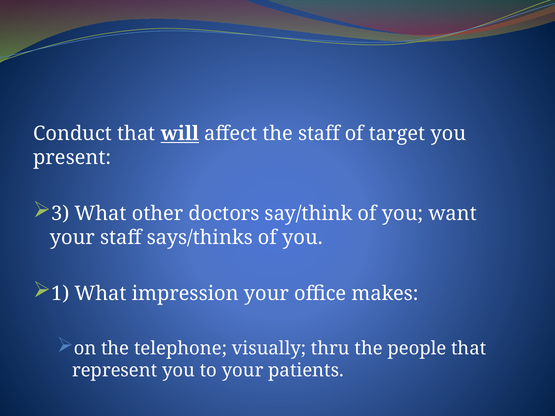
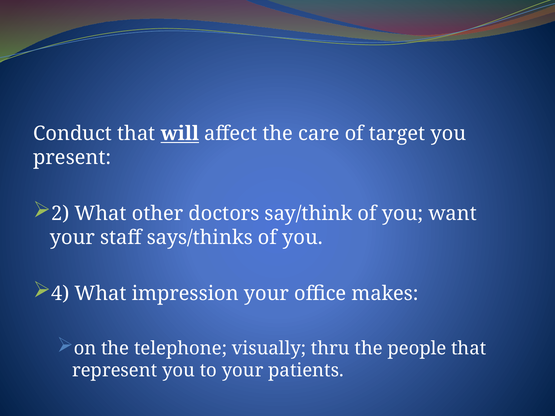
the staff: staff -> care
3: 3 -> 2
1: 1 -> 4
